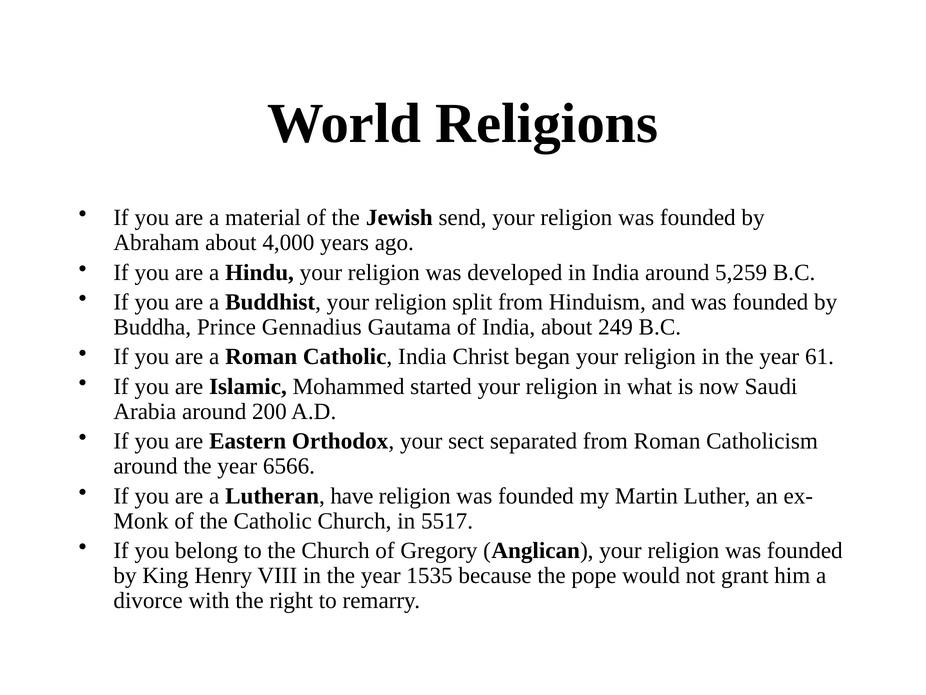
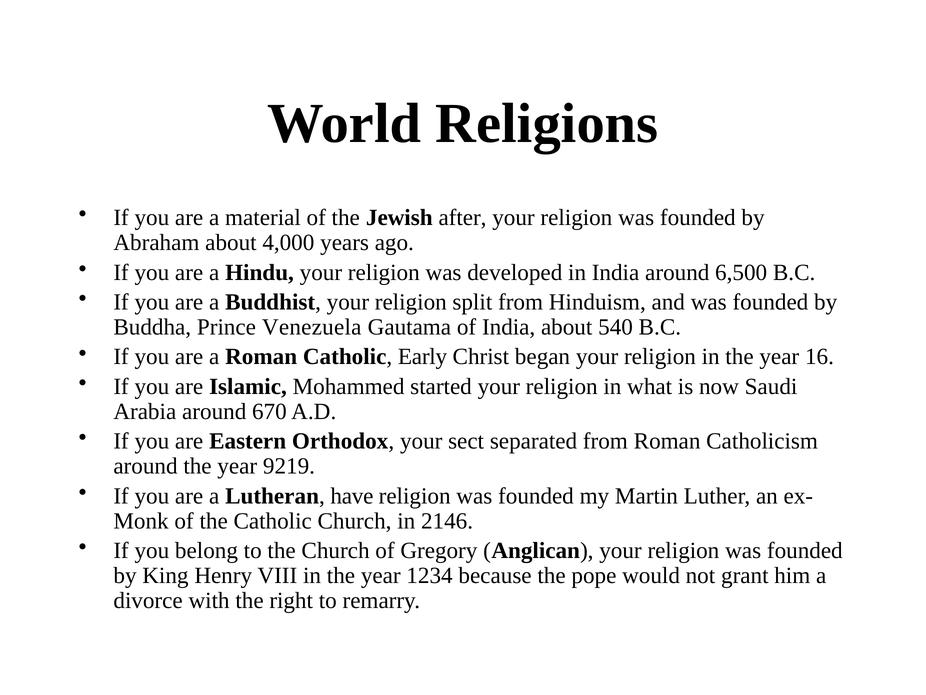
send: send -> after
5,259: 5,259 -> 6,500
Gennadius: Gennadius -> Venezuela
249: 249 -> 540
Catholic India: India -> Early
61: 61 -> 16
200: 200 -> 670
6566: 6566 -> 9219
5517: 5517 -> 2146
1535: 1535 -> 1234
